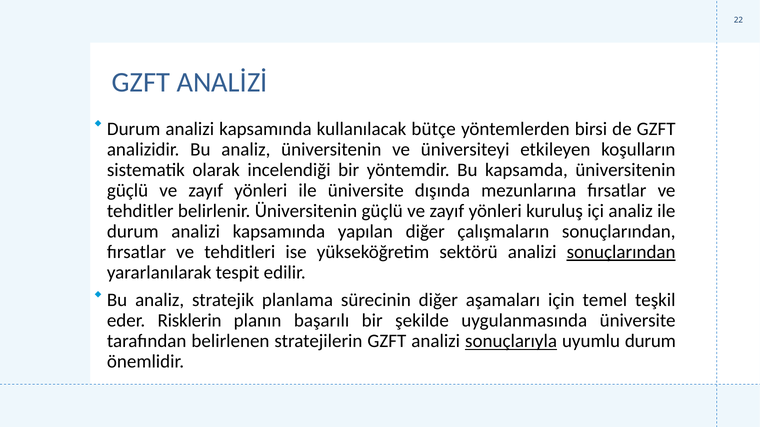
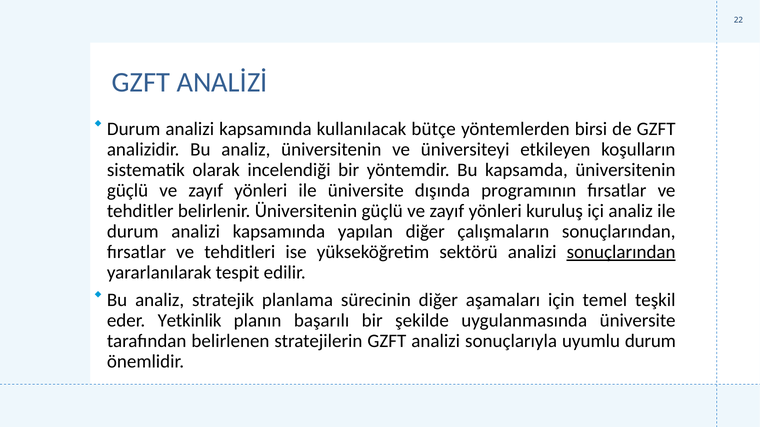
mezunlarına: mezunlarına -> programının
Risklerin: Risklerin -> Yetkinlik
sonuçlarıyla underline: present -> none
